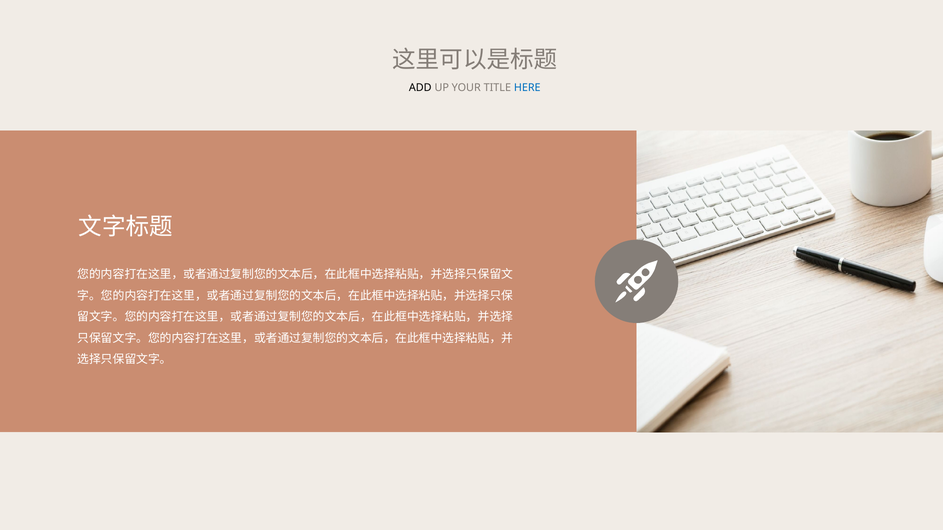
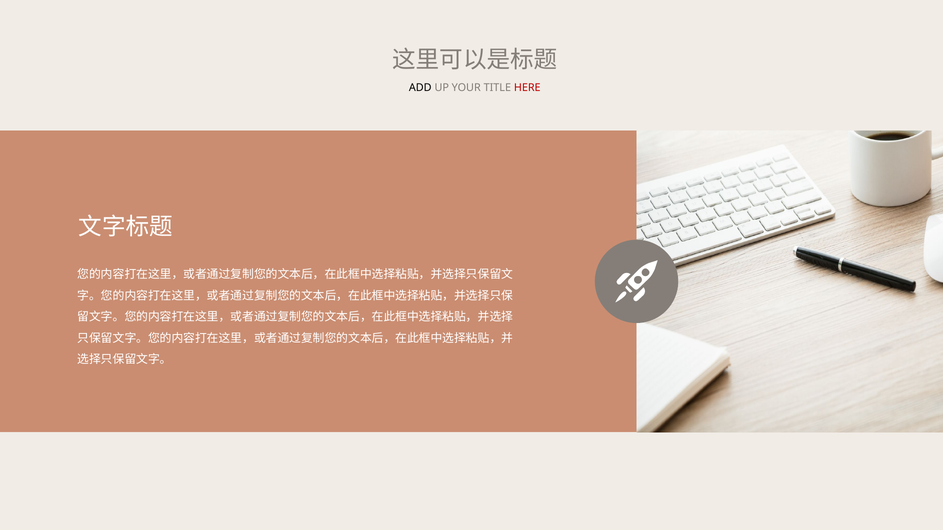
HERE colour: blue -> red
